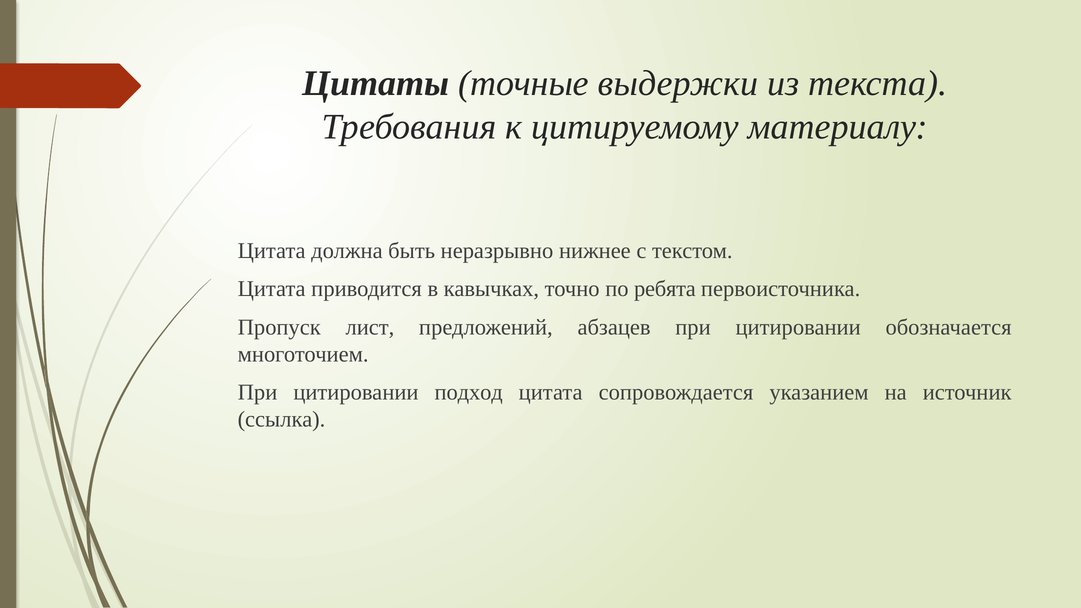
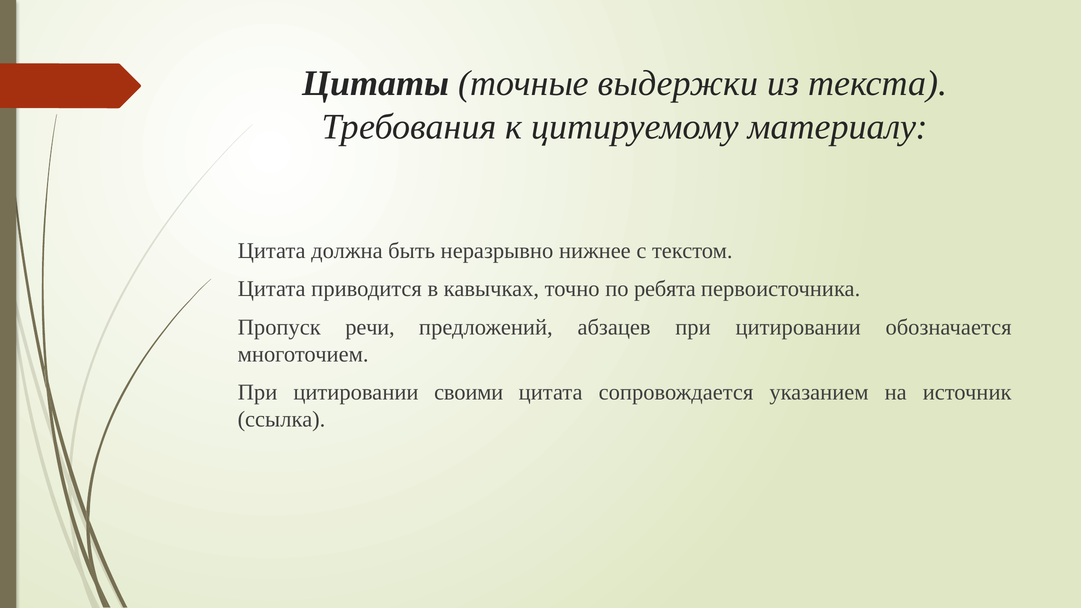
лист: лист -> речи
подход: подход -> своими
